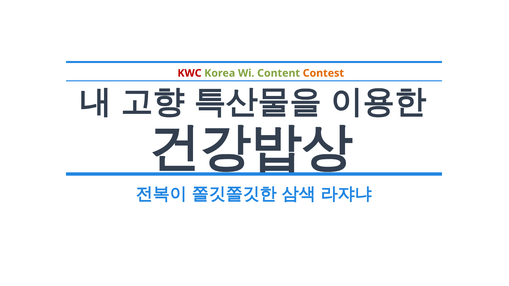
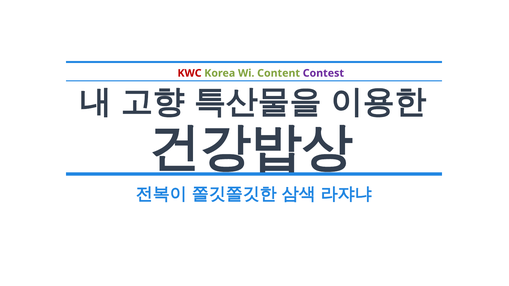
Contest colour: orange -> purple
